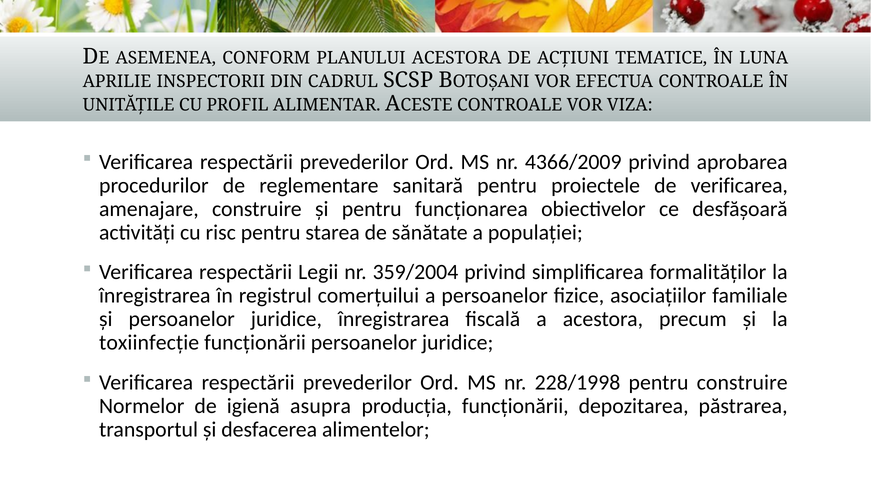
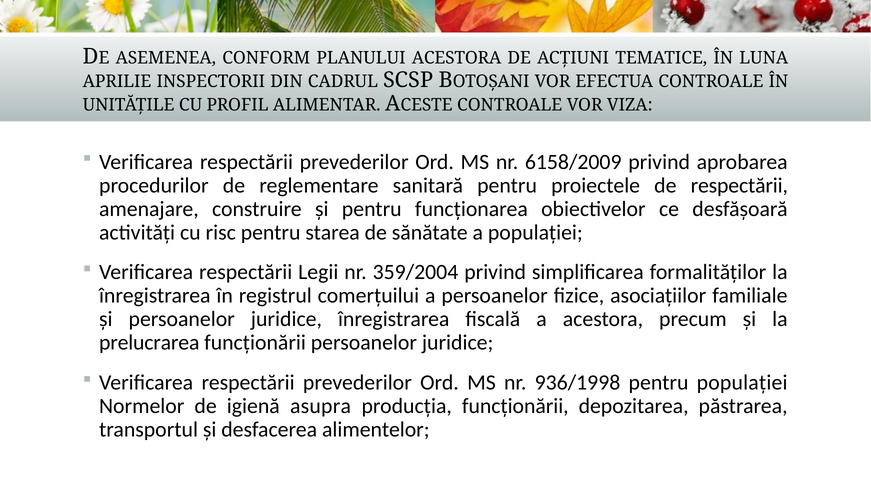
4366/2009: 4366/2009 -> 6158/2009
de verificarea: verificarea -> respectării
toxiinfecție: toxiinfecție -> prelucrarea
228/1998: 228/1998 -> 936/1998
pentru construire: construire -> populației
